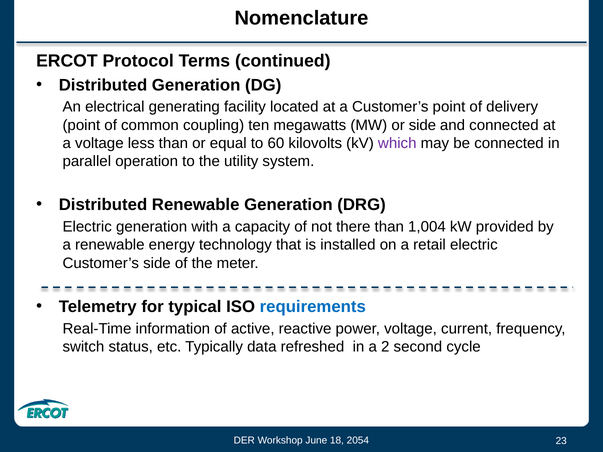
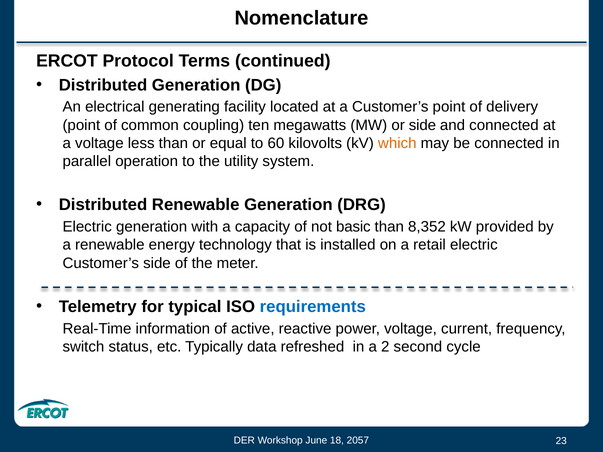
which colour: purple -> orange
there: there -> basic
1,004: 1,004 -> 8,352
2054: 2054 -> 2057
